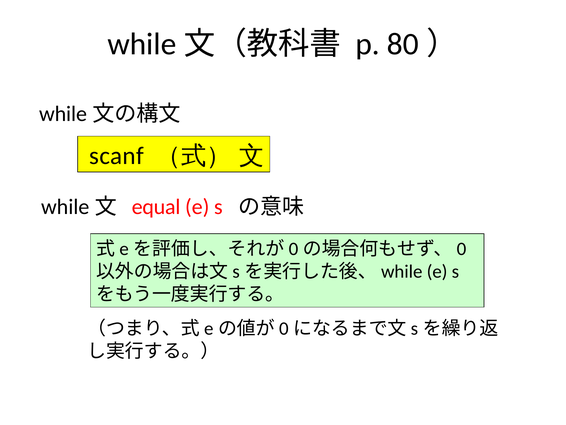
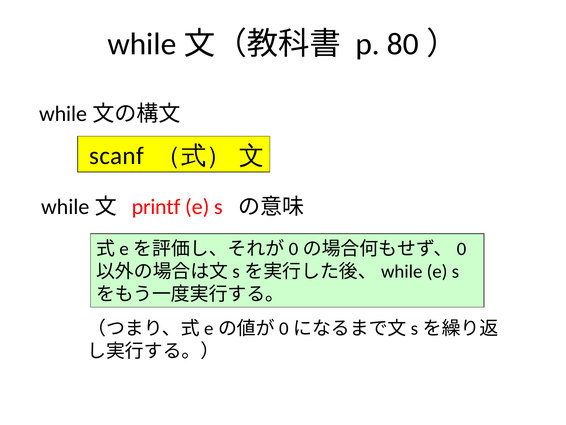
equal: equal -> printf
